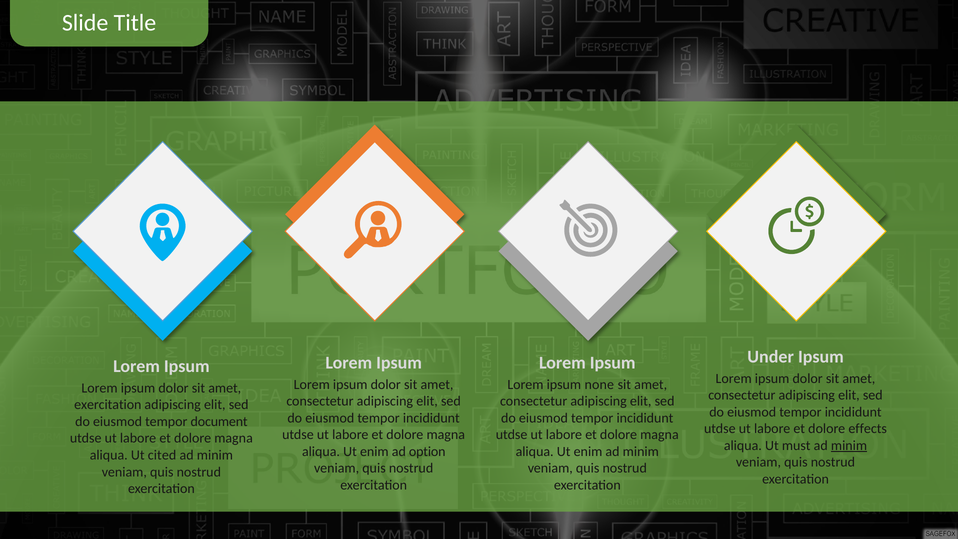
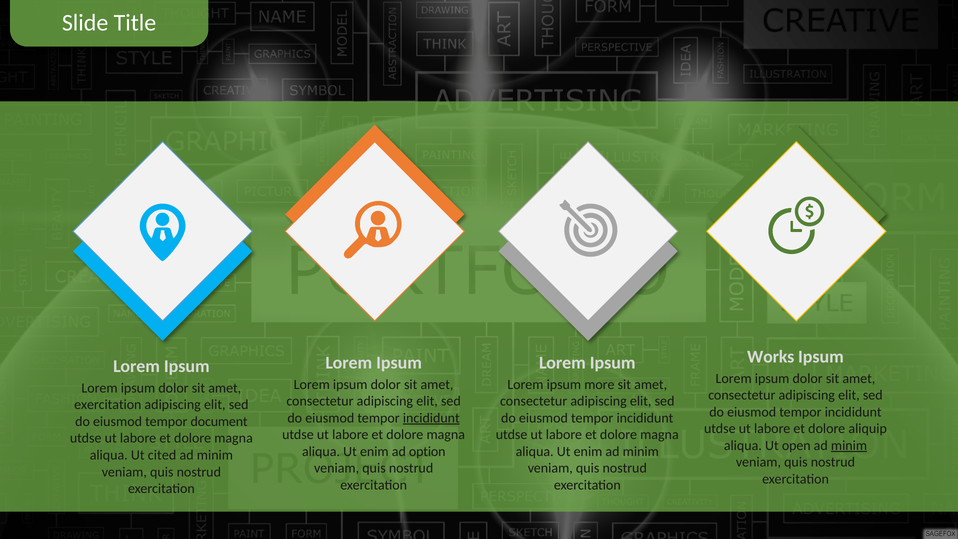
Under: Under -> Works
none: none -> more
incididunt at (431, 418) underline: none -> present
effects: effects -> aliquip
must: must -> open
